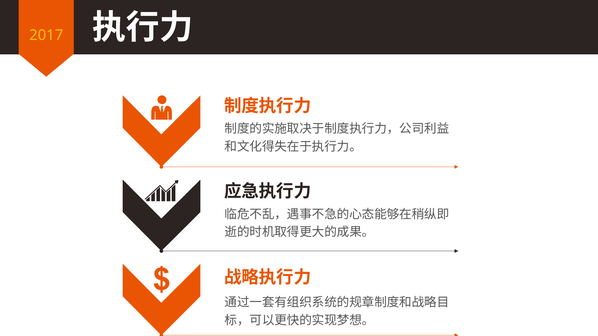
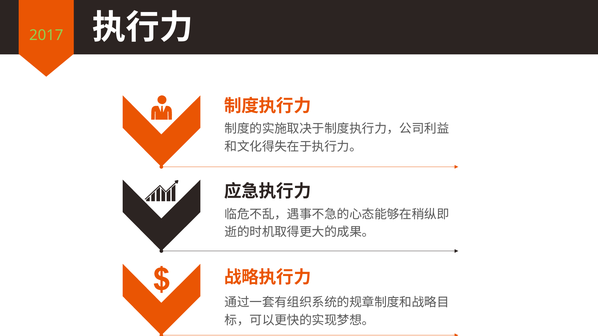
2017 colour: yellow -> light green
